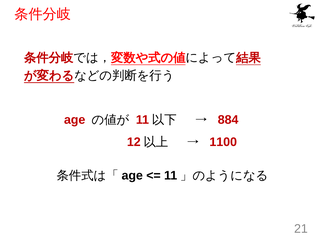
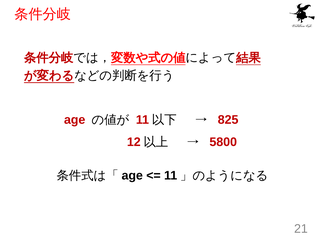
884: 884 -> 825
1100: 1100 -> 5800
